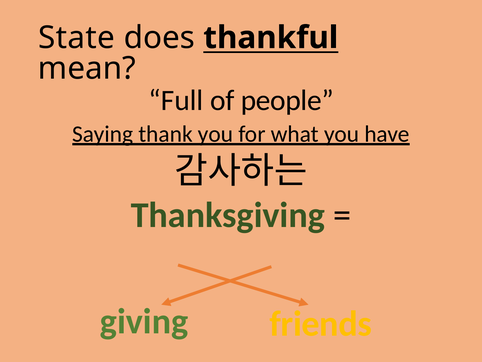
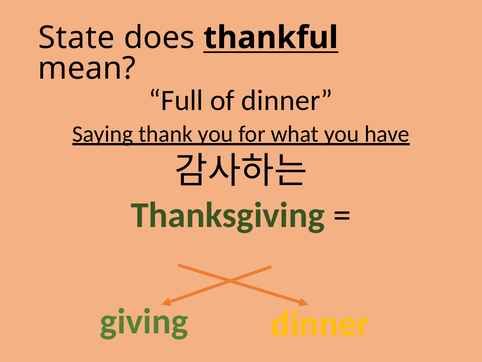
of people: people -> dinner
giving friends: friends -> dinner
